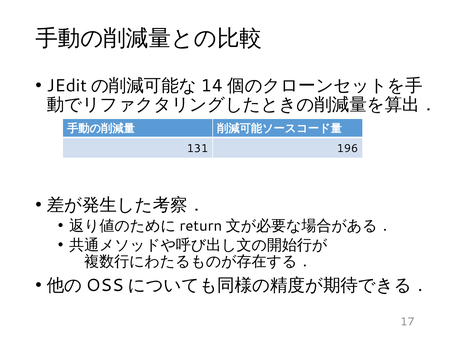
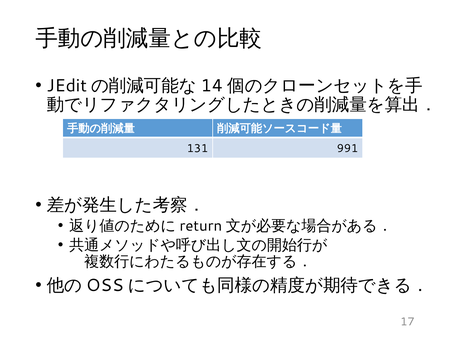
196: 196 -> 991
